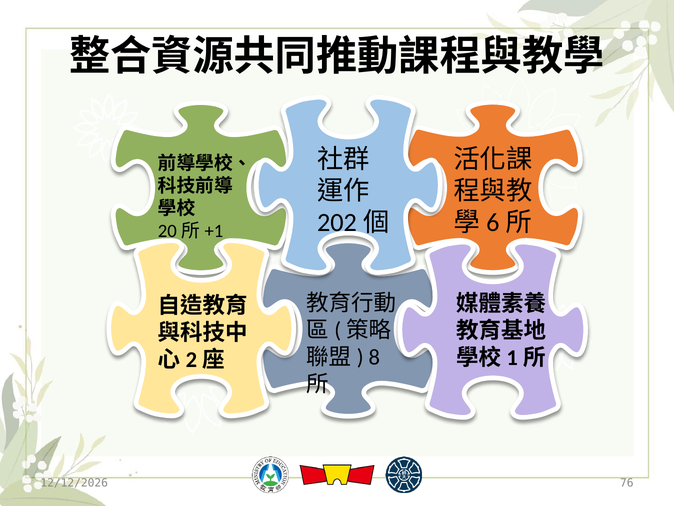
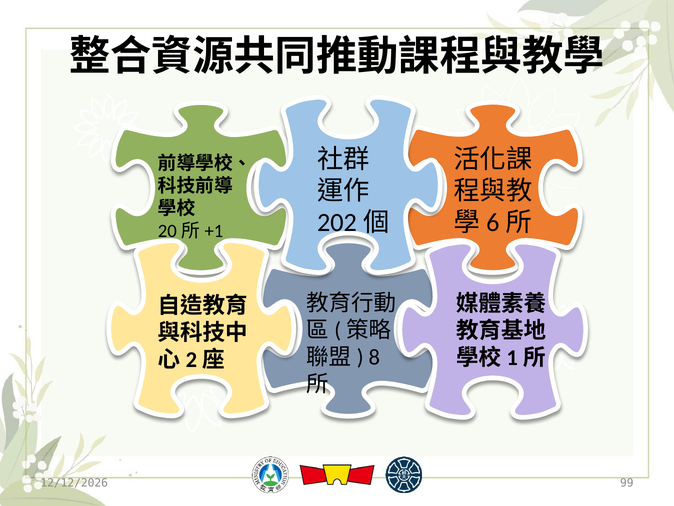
76: 76 -> 99
